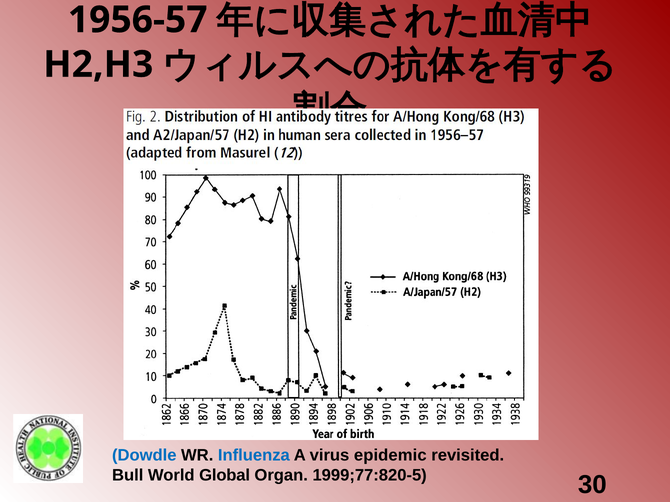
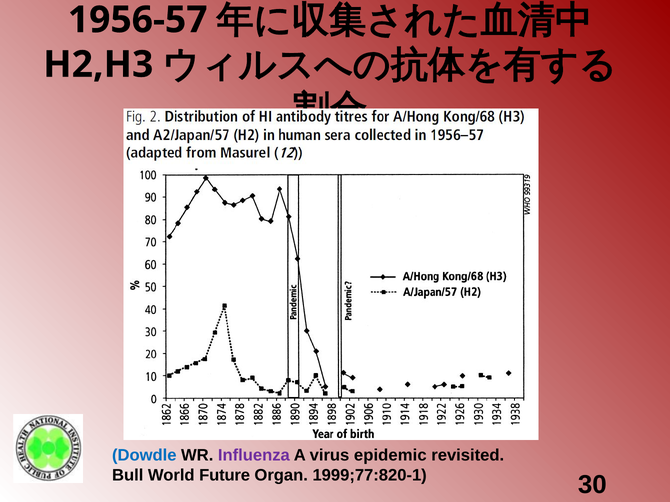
Influenza colour: blue -> purple
Global: Global -> Future
1999;77:820-5: 1999;77:820-5 -> 1999;77:820-1
